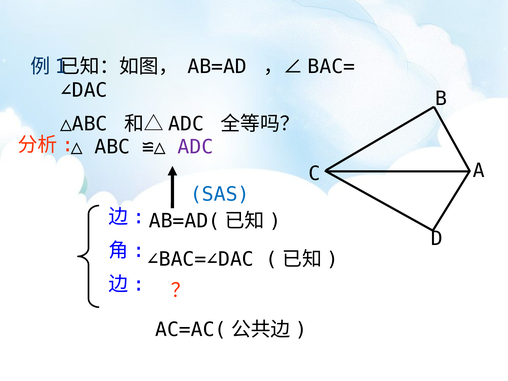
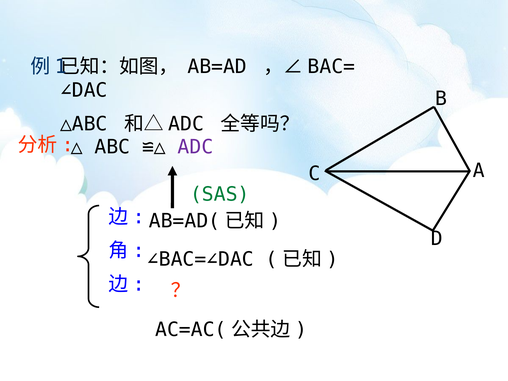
SAS colour: blue -> green
